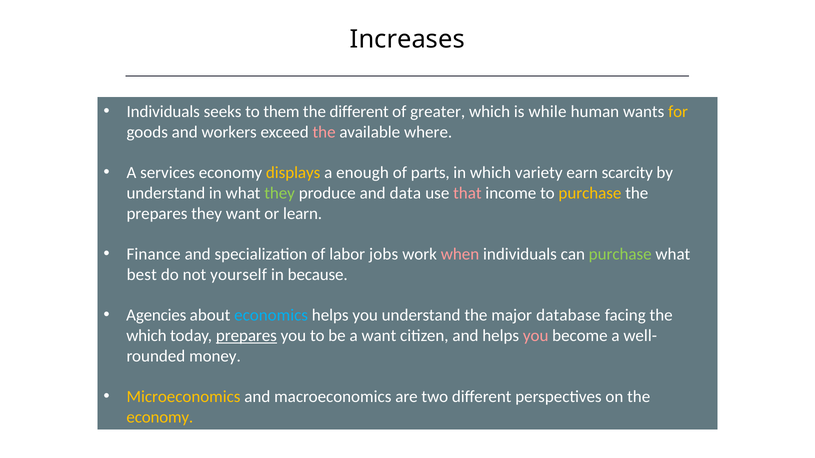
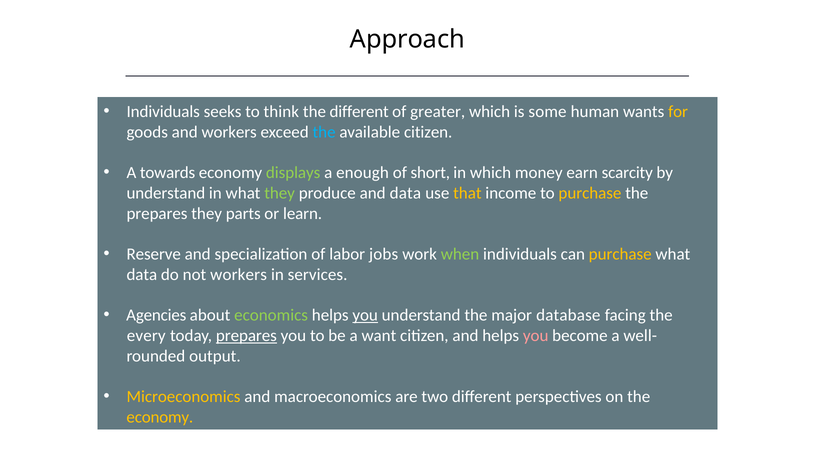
Increases: Increases -> Approach
them: them -> think
while: while -> some
the at (324, 132) colour: pink -> light blue
available where: where -> citizen
services: services -> towards
displays colour: yellow -> light green
parts: parts -> short
variety: variety -> money
that colour: pink -> yellow
they want: want -> parts
Finance: Finance -> Reserve
when colour: pink -> light green
purchase at (620, 254) colour: light green -> yellow
best at (142, 275): best -> data
not yourself: yourself -> workers
because: because -> services
economics colour: light blue -> light green
you at (365, 316) underline: none -> present
which at (146, 336): which -> every
money: money -> output
